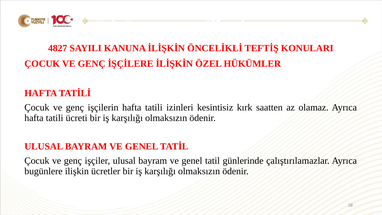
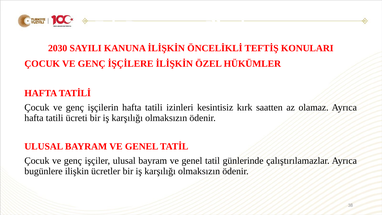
4827: 4827 -> 2030
